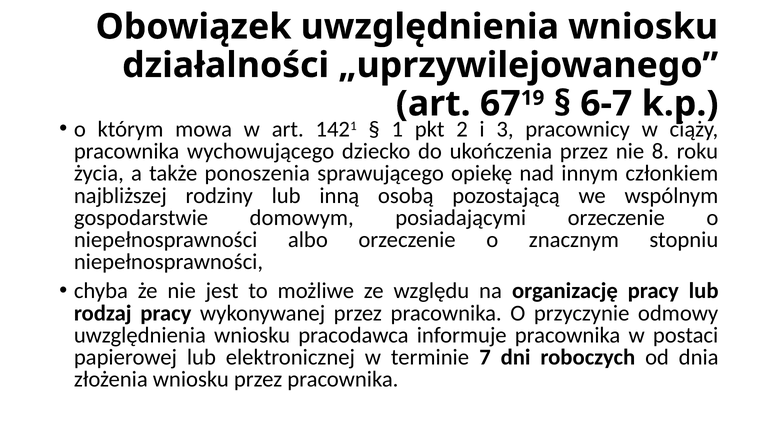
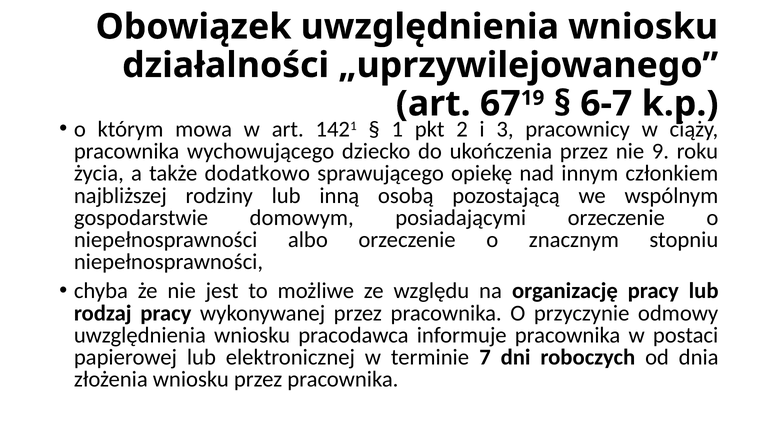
8: 8 -> 9
ponoszenia: ponoszenia -> dodatkowo
